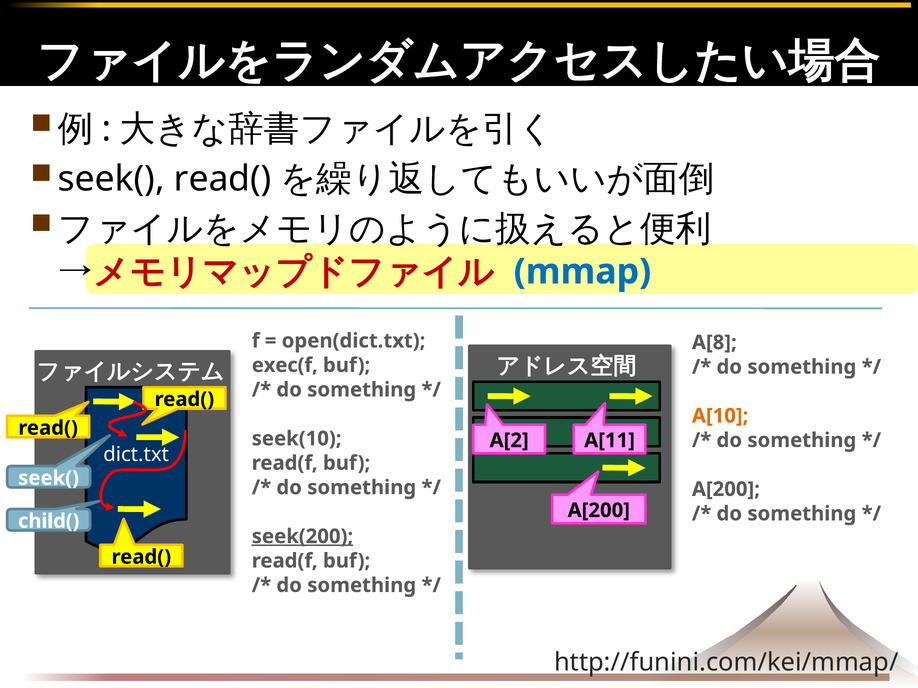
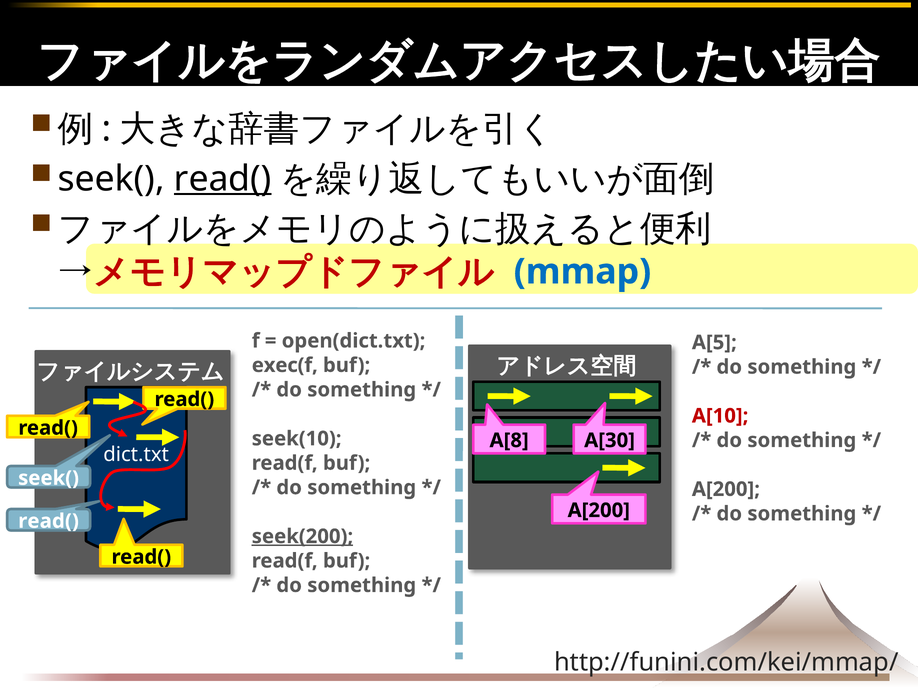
read( at (223, 179) underline: none -> present
A[8: A[8 -> A[5
A[10 colour: orange -> red
A[2: A[2 -> A[8
A[11: A[11 -> A[30
child( at (49, 522): child( -> read(
